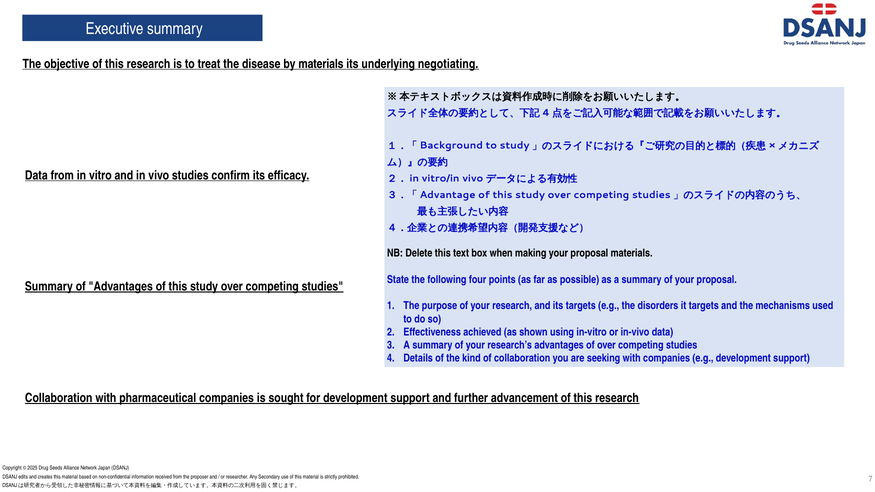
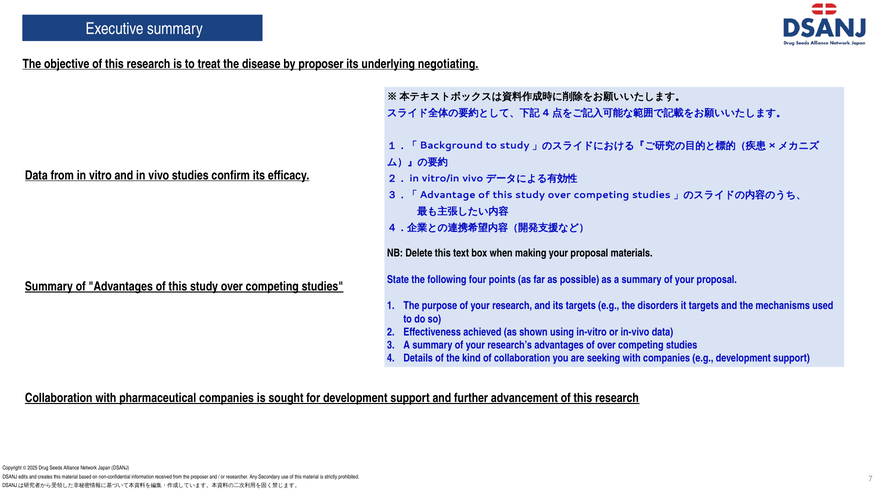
by materials: materials -> proposer
